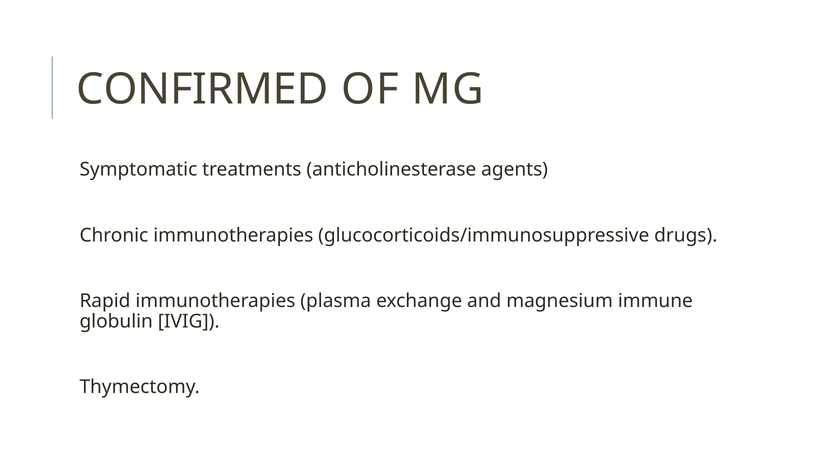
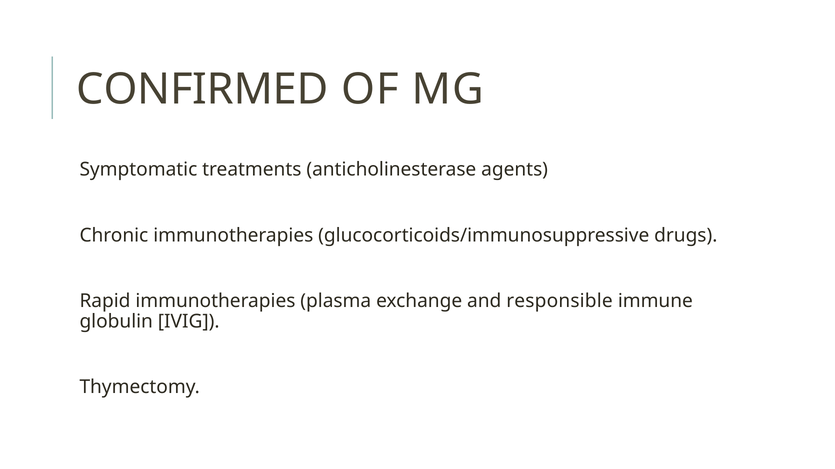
magnesium: magnesium -> responsible
